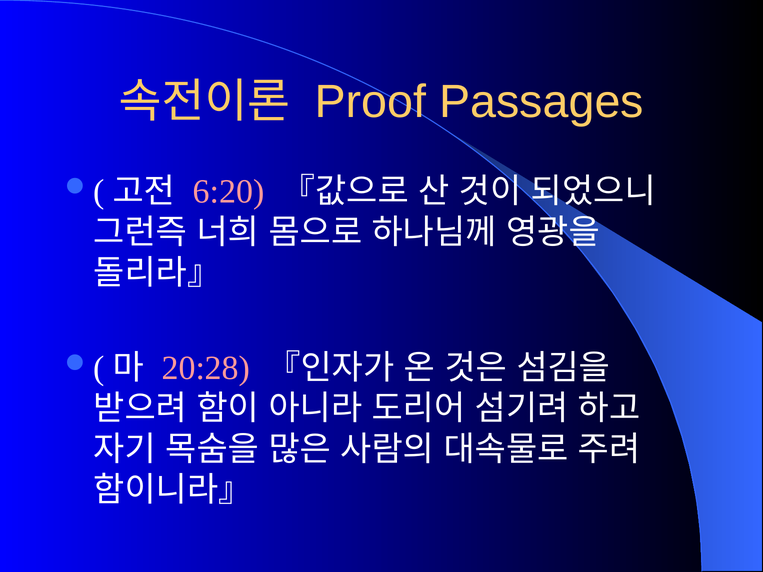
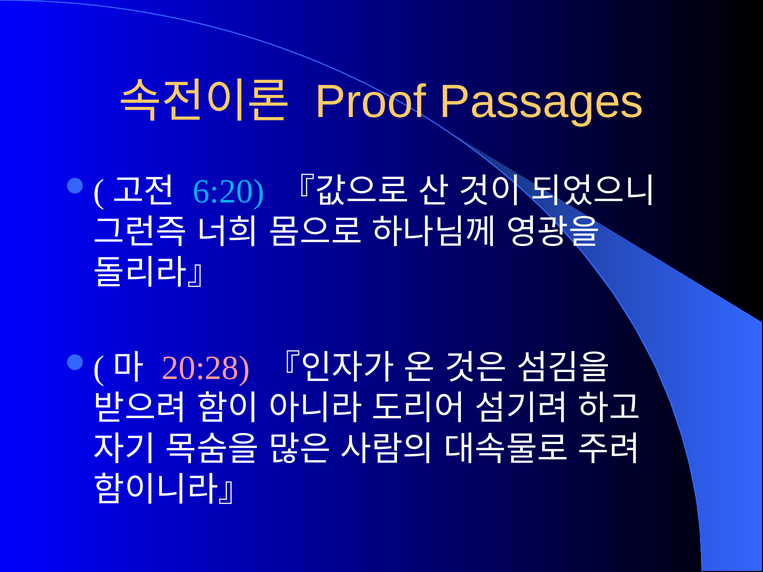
6:20 colour: pink -> light blue
